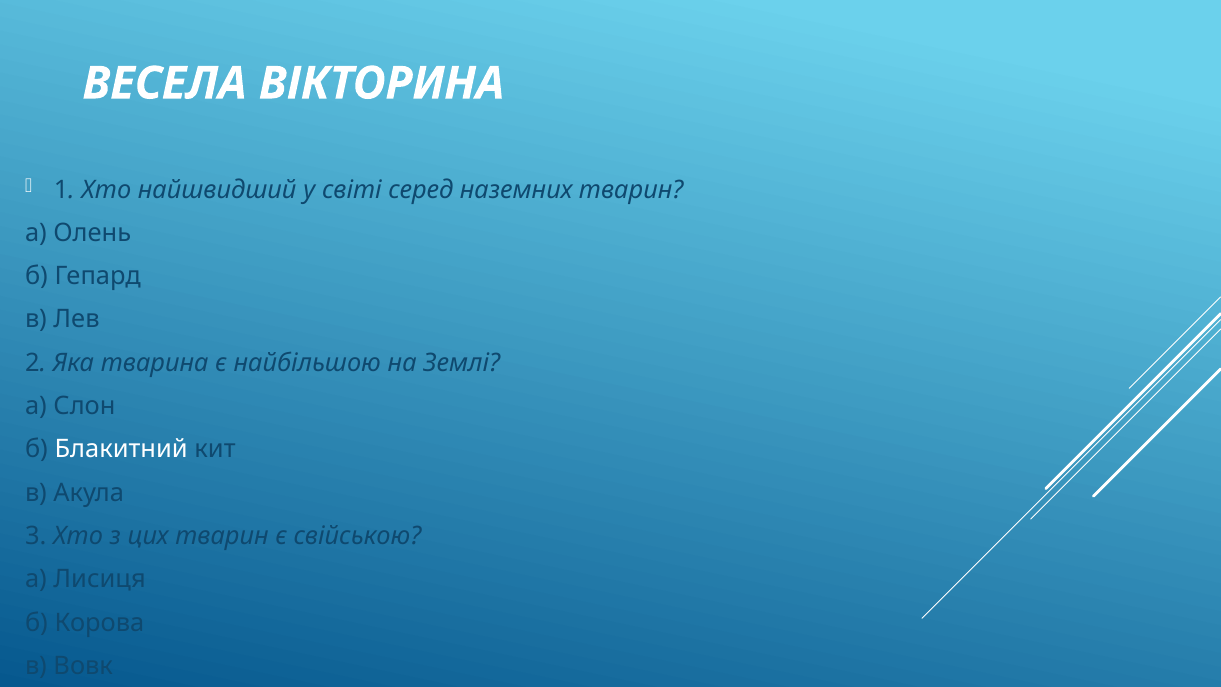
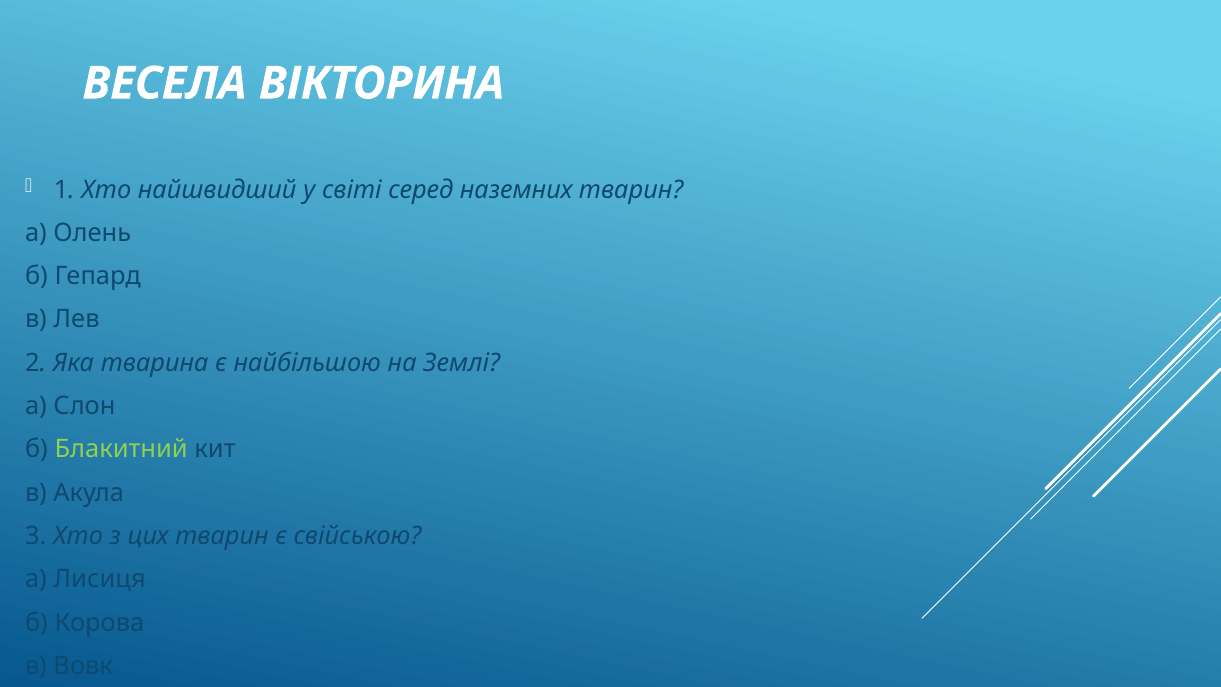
Блакитний colour: white -> light green
